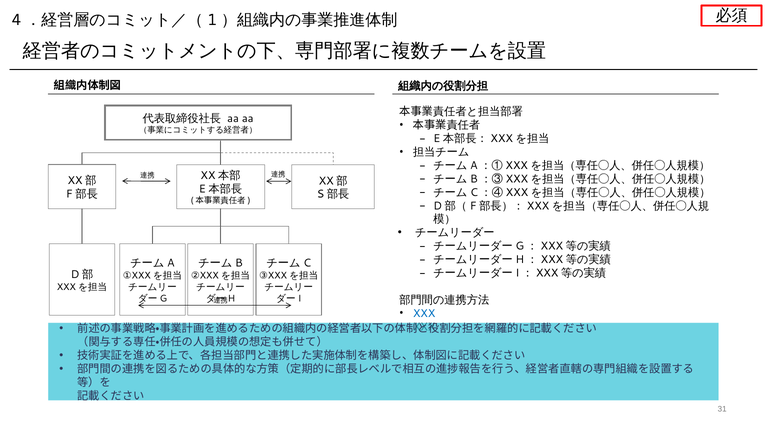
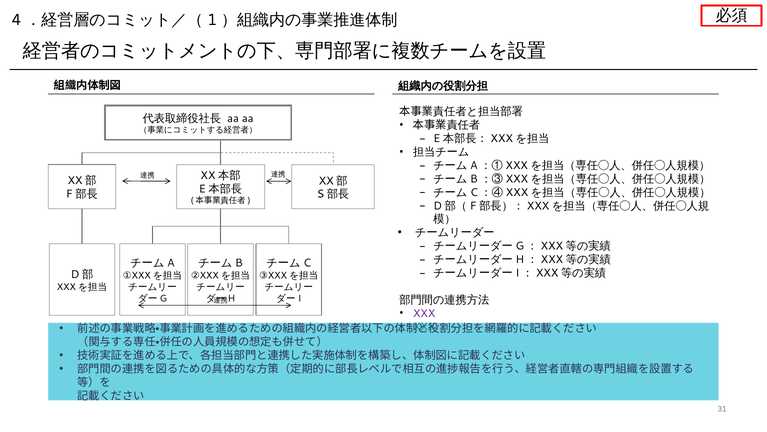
XXX at (424, 313) colour: blue -> purple
